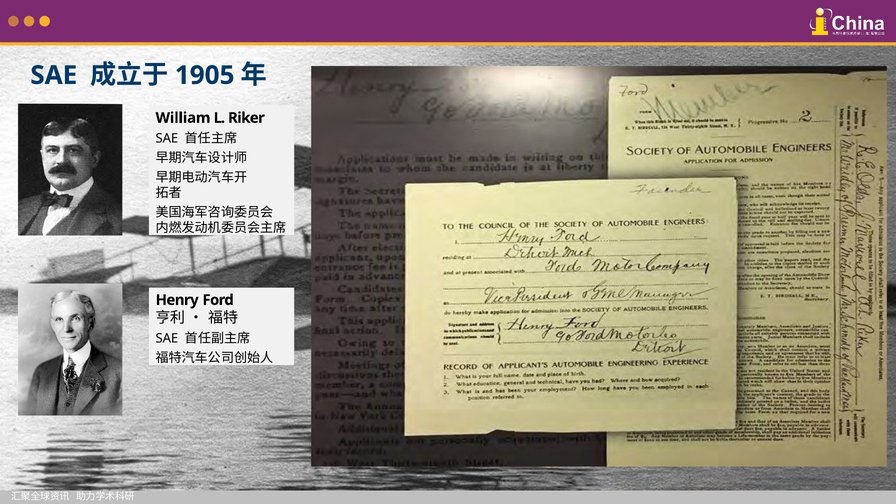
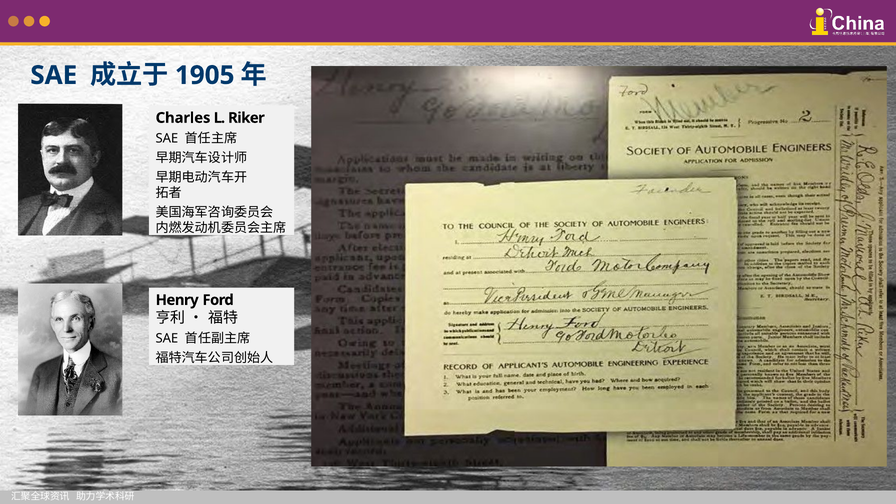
William: William -> Charles
